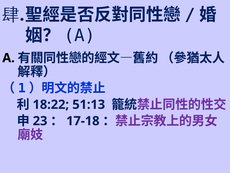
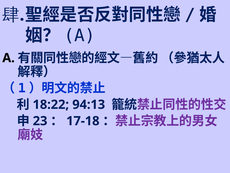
51:13: 51:13 -> 94:13
